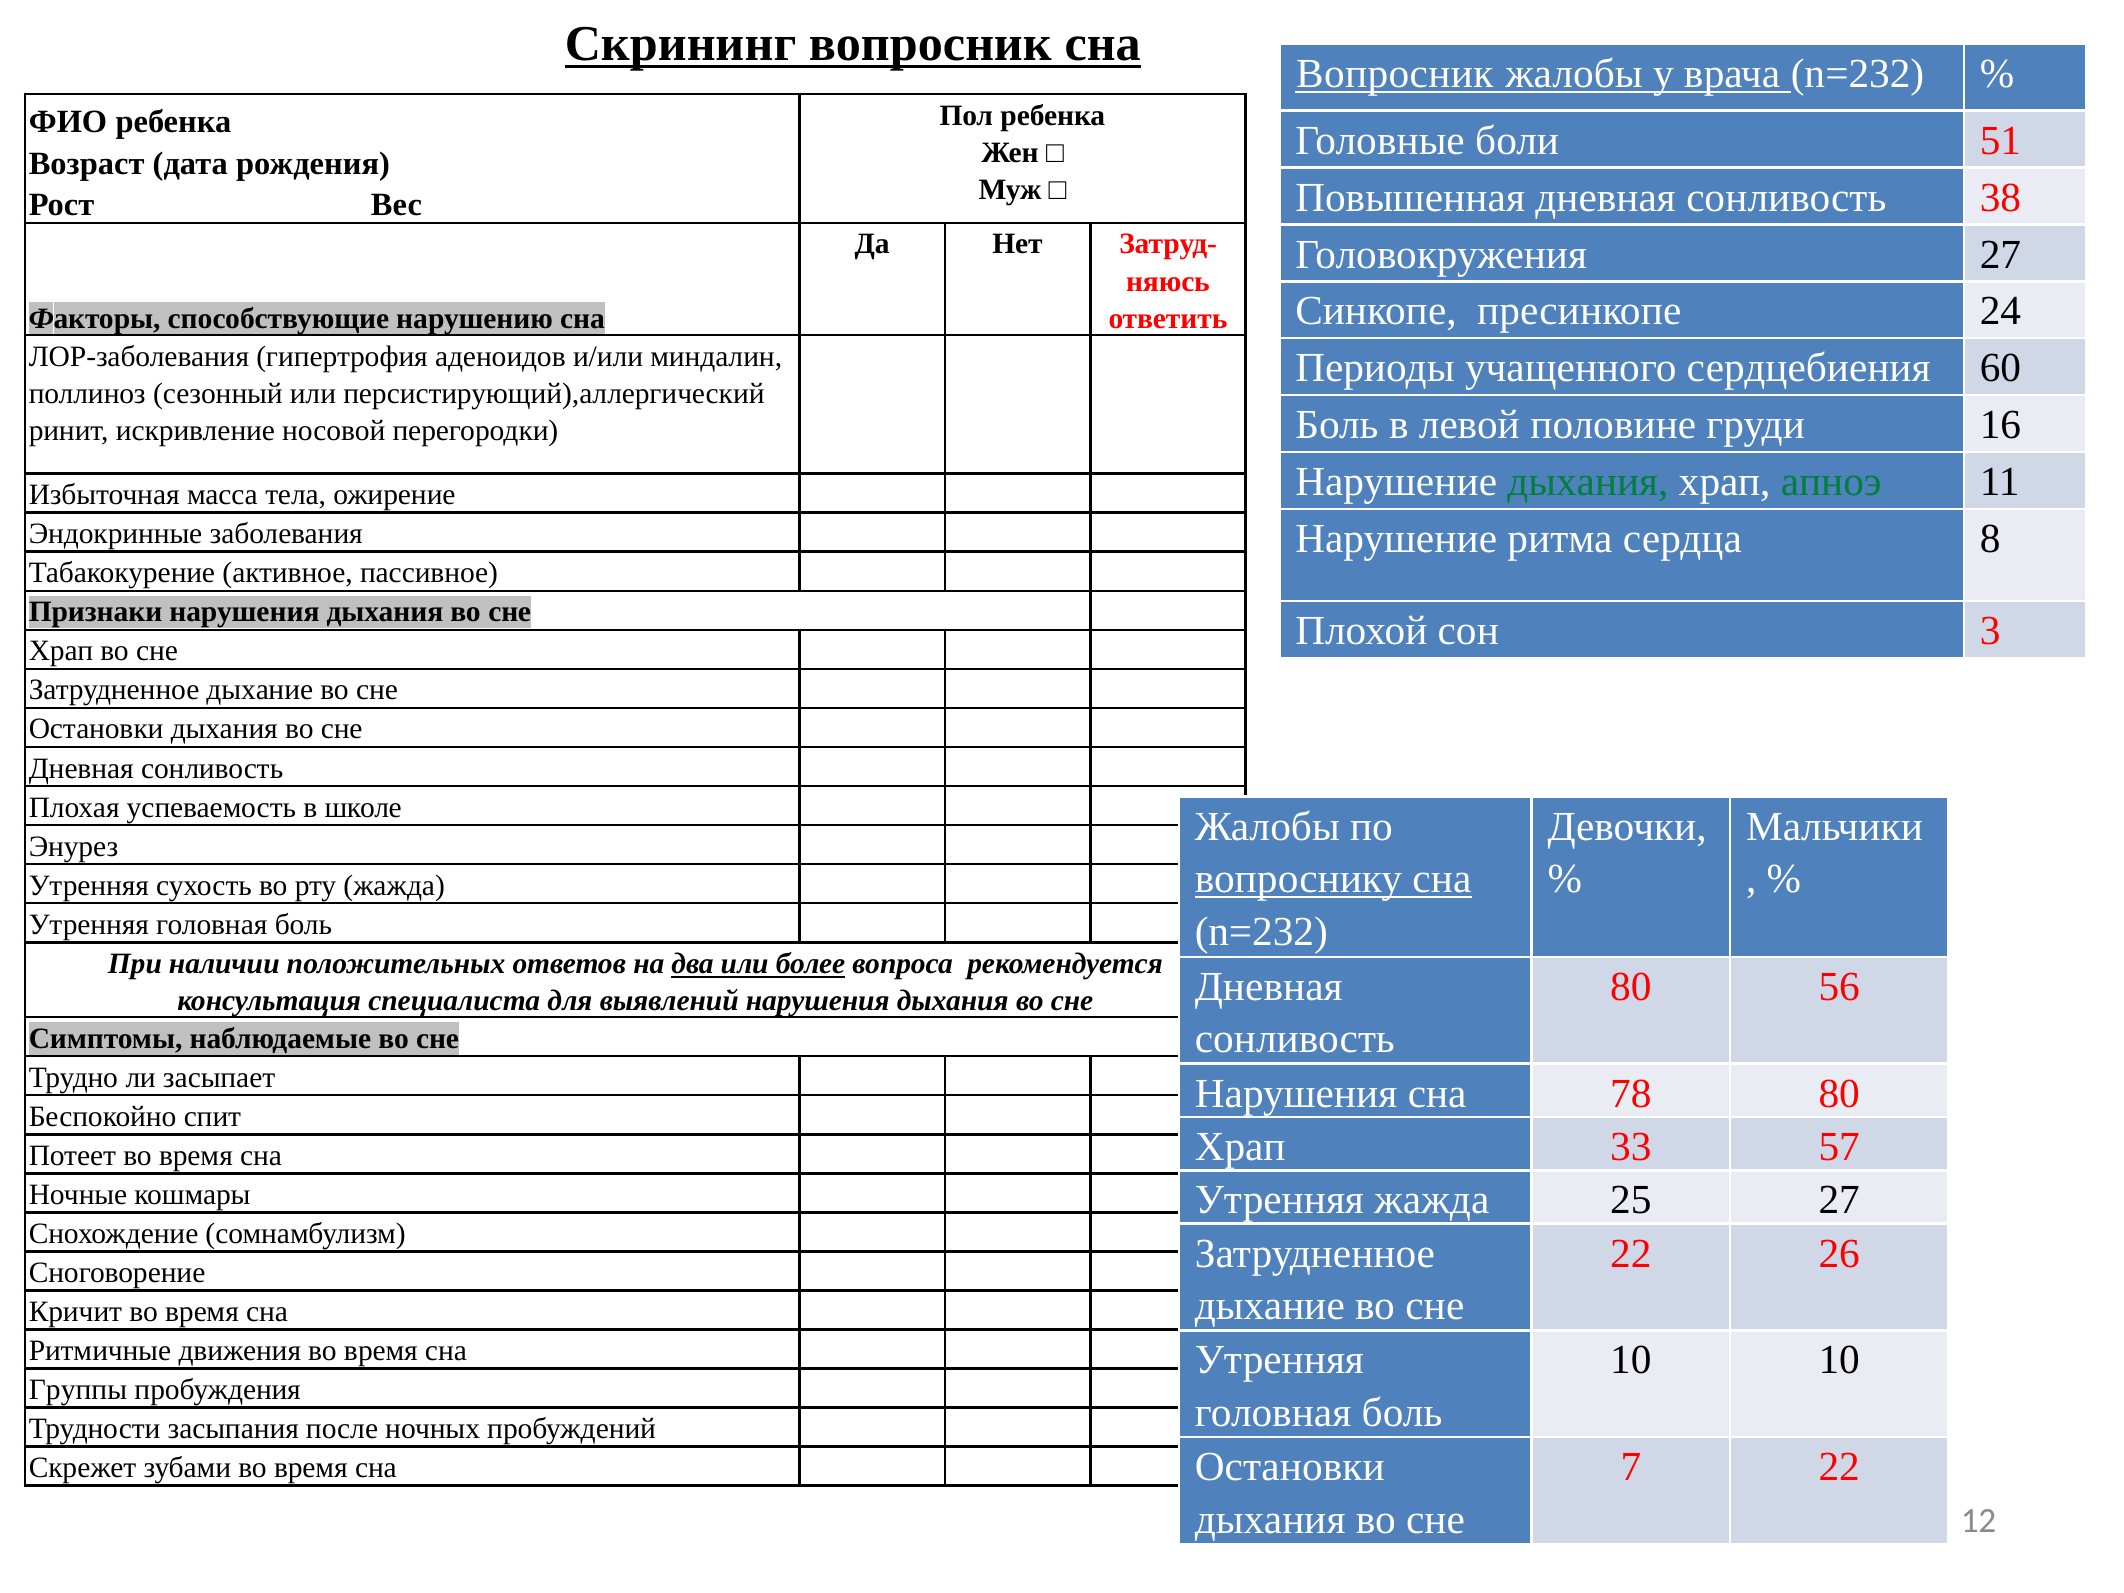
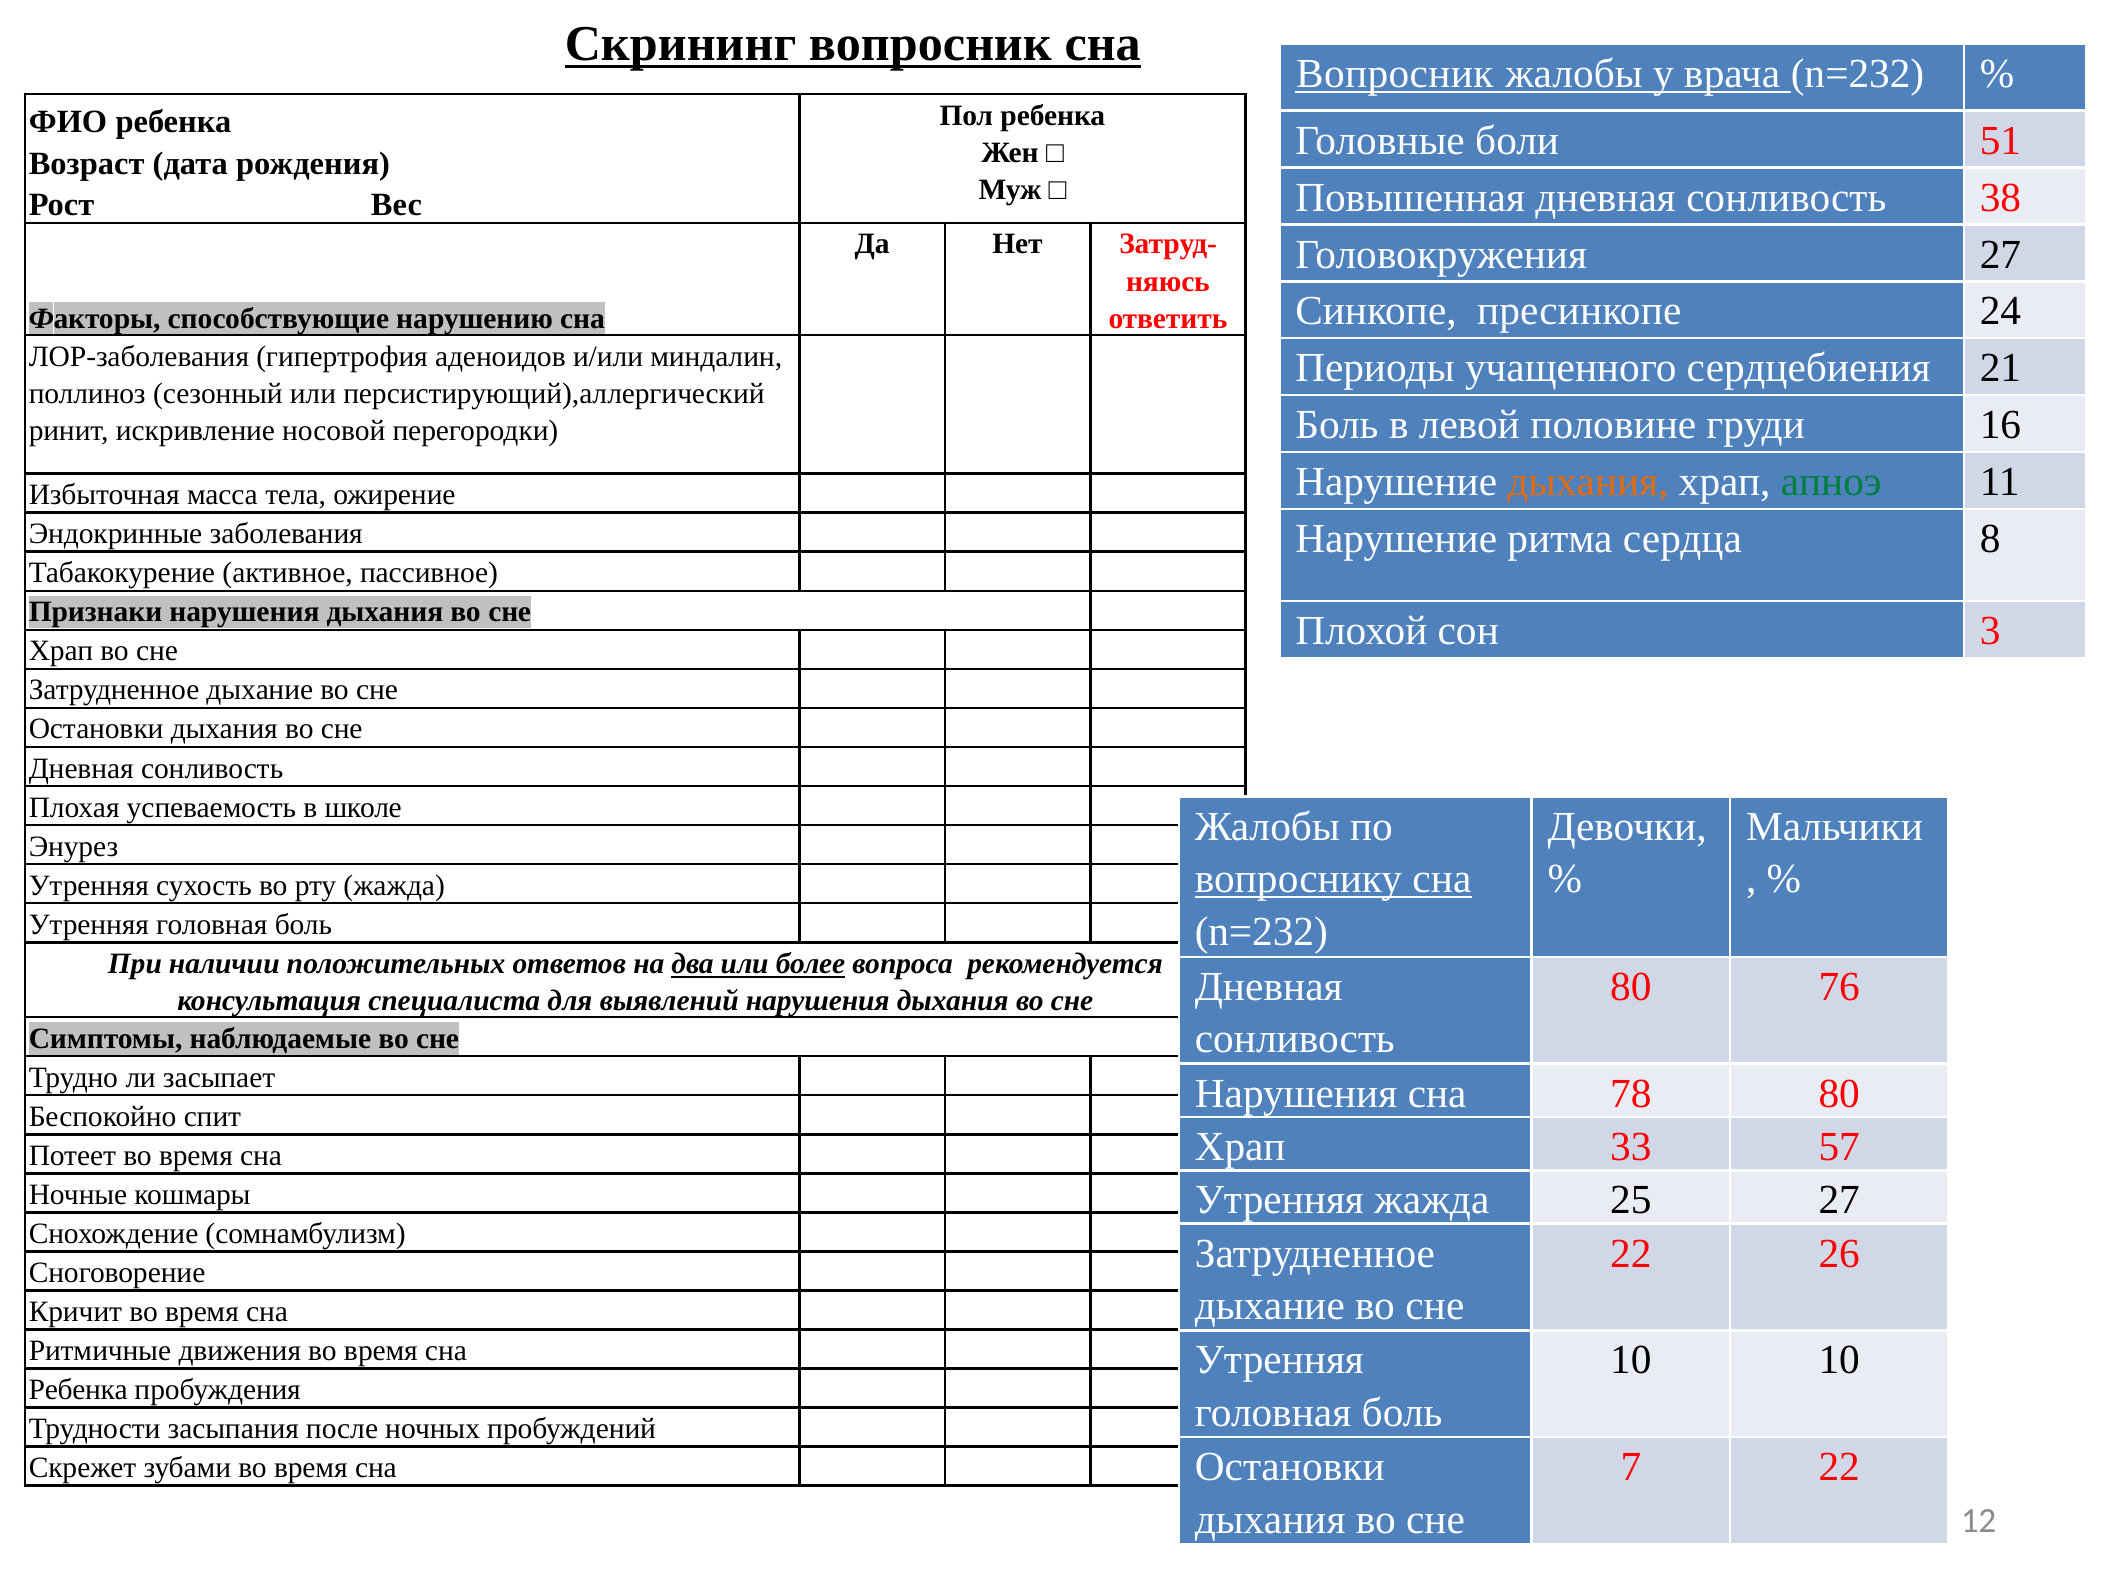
60: 60 -> 21
дыхания at (1588, 482) colour: green -> orange
56: 56 -> 76
Группы at (78, 1390): Группы -> Ребенка
